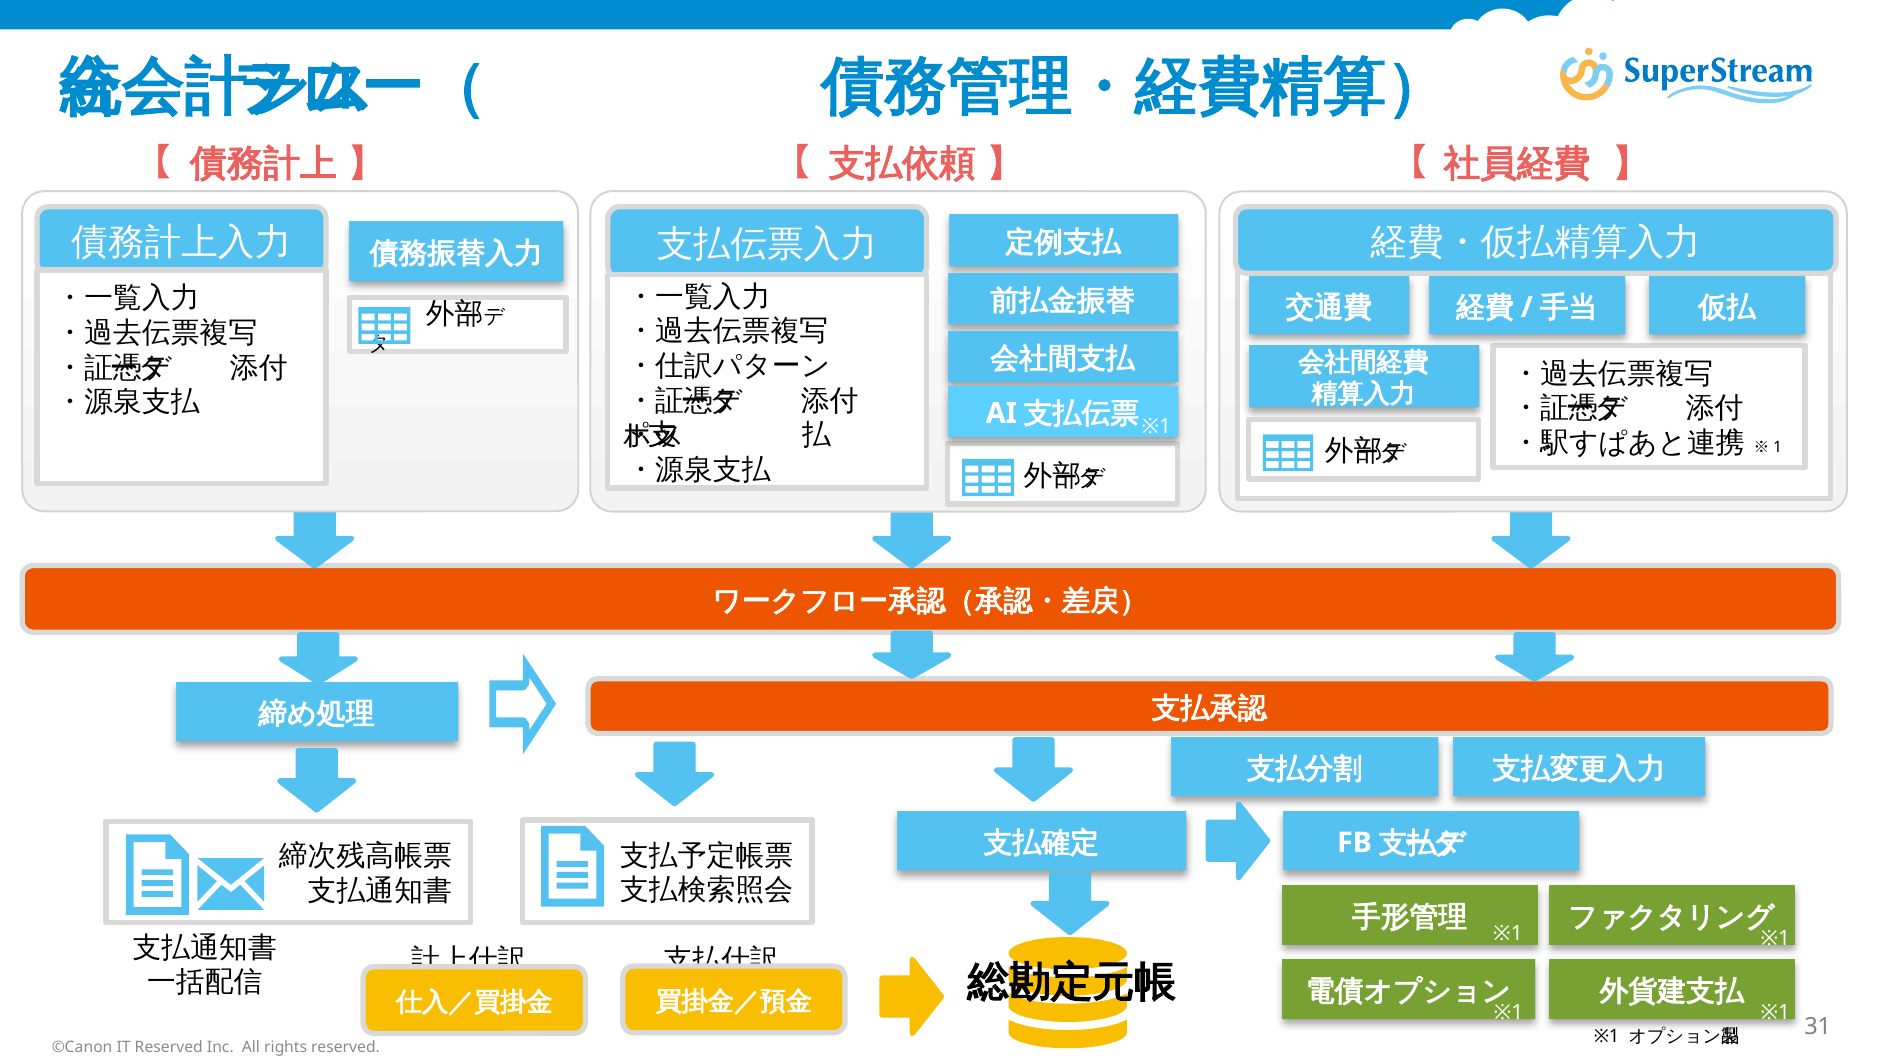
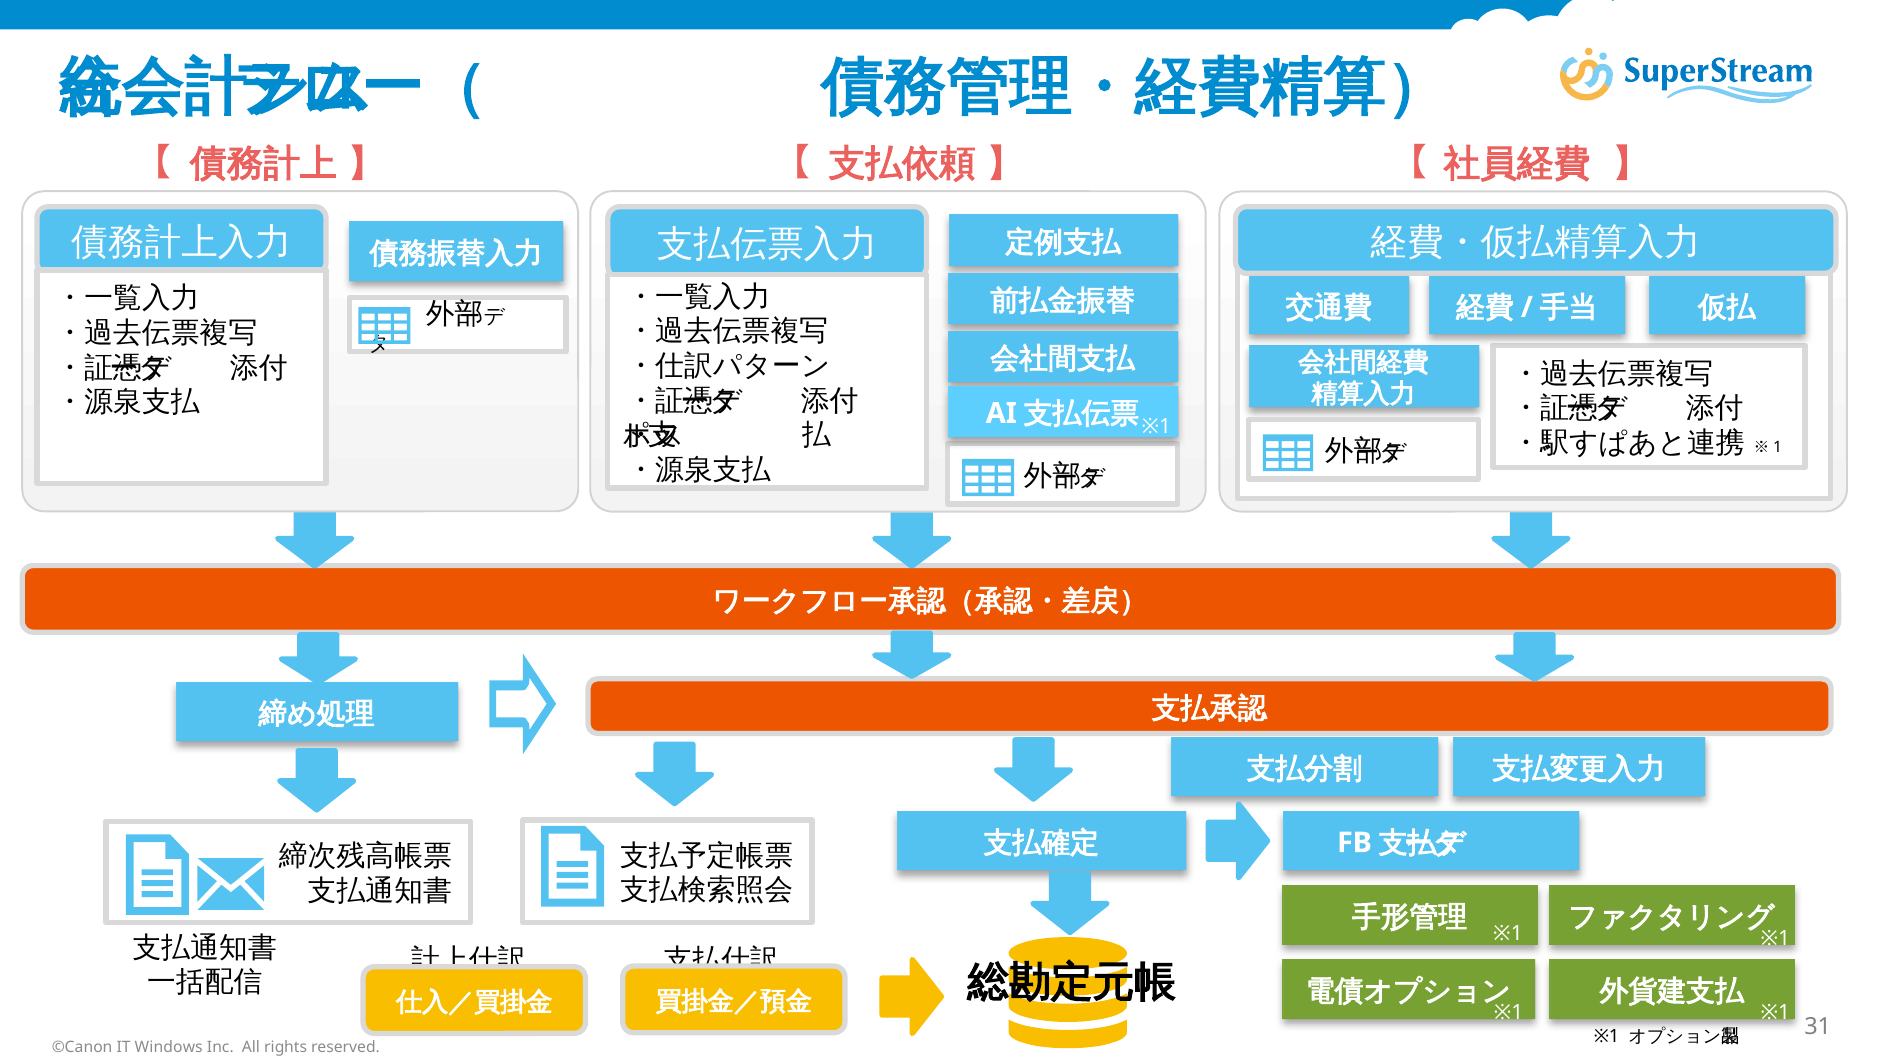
IT Reserved: Reserved -> Windows
